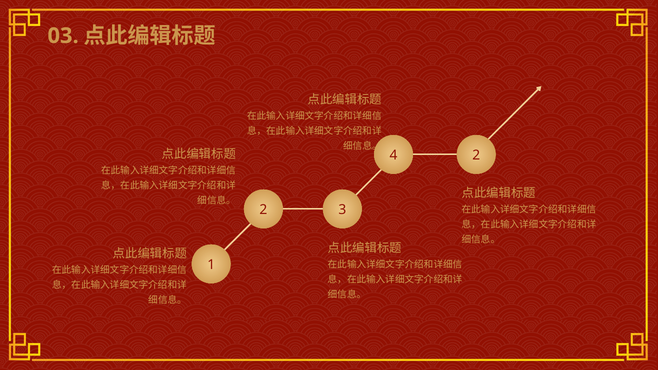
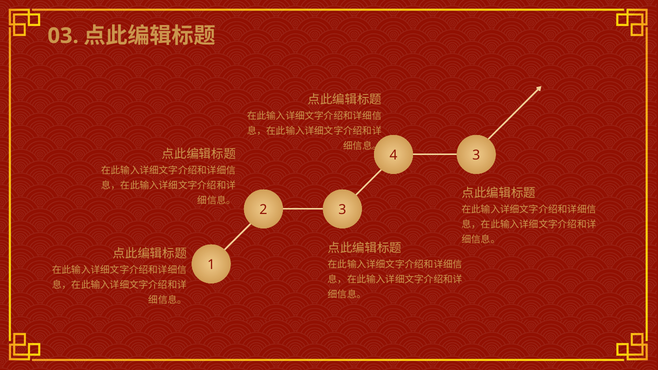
4 2: 2 -> 3
